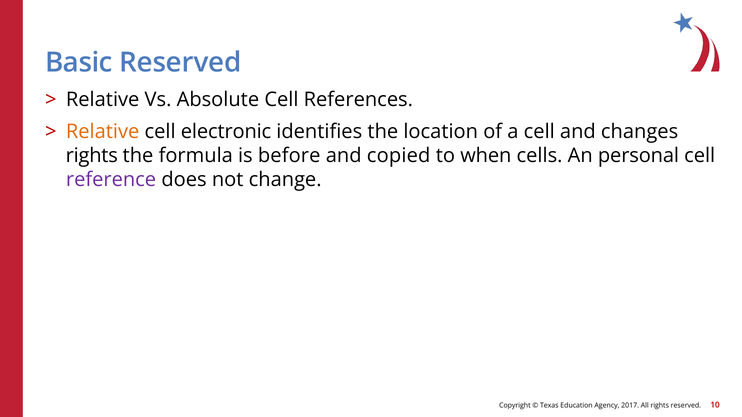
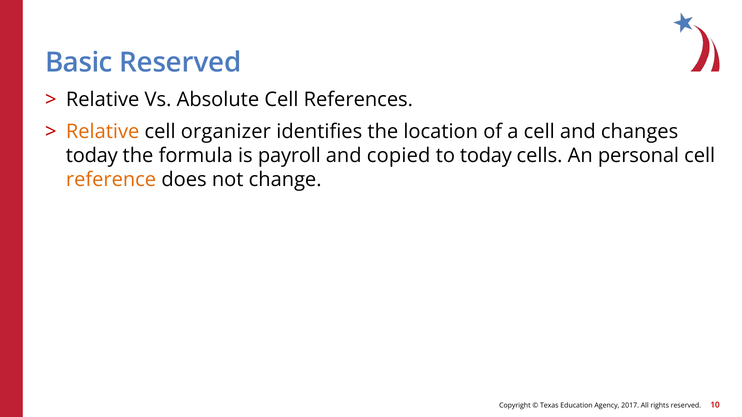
electronic: electronic -> organizer
rights at (92, 156): rights -> today
before: before -> payroll
to when: when -> today
reference colour: purple -> orange
